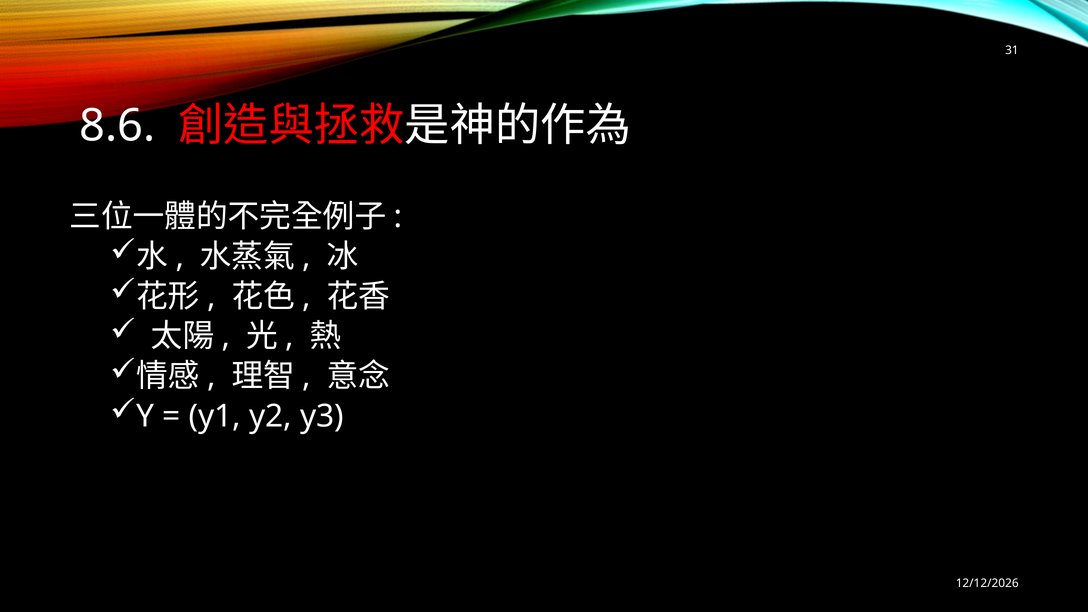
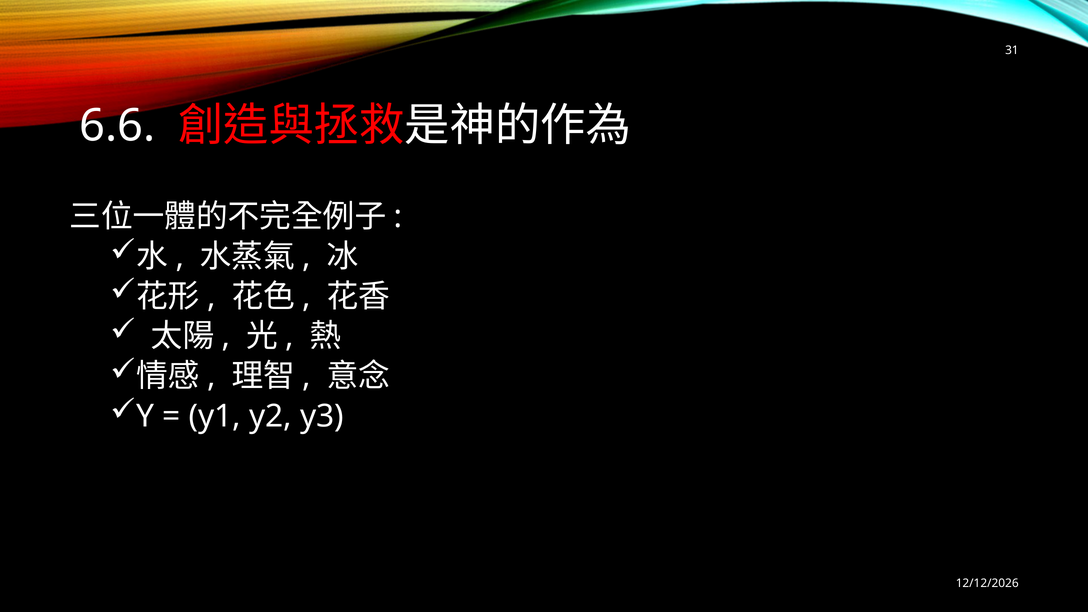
8.6: 8.6 -> 6.6
